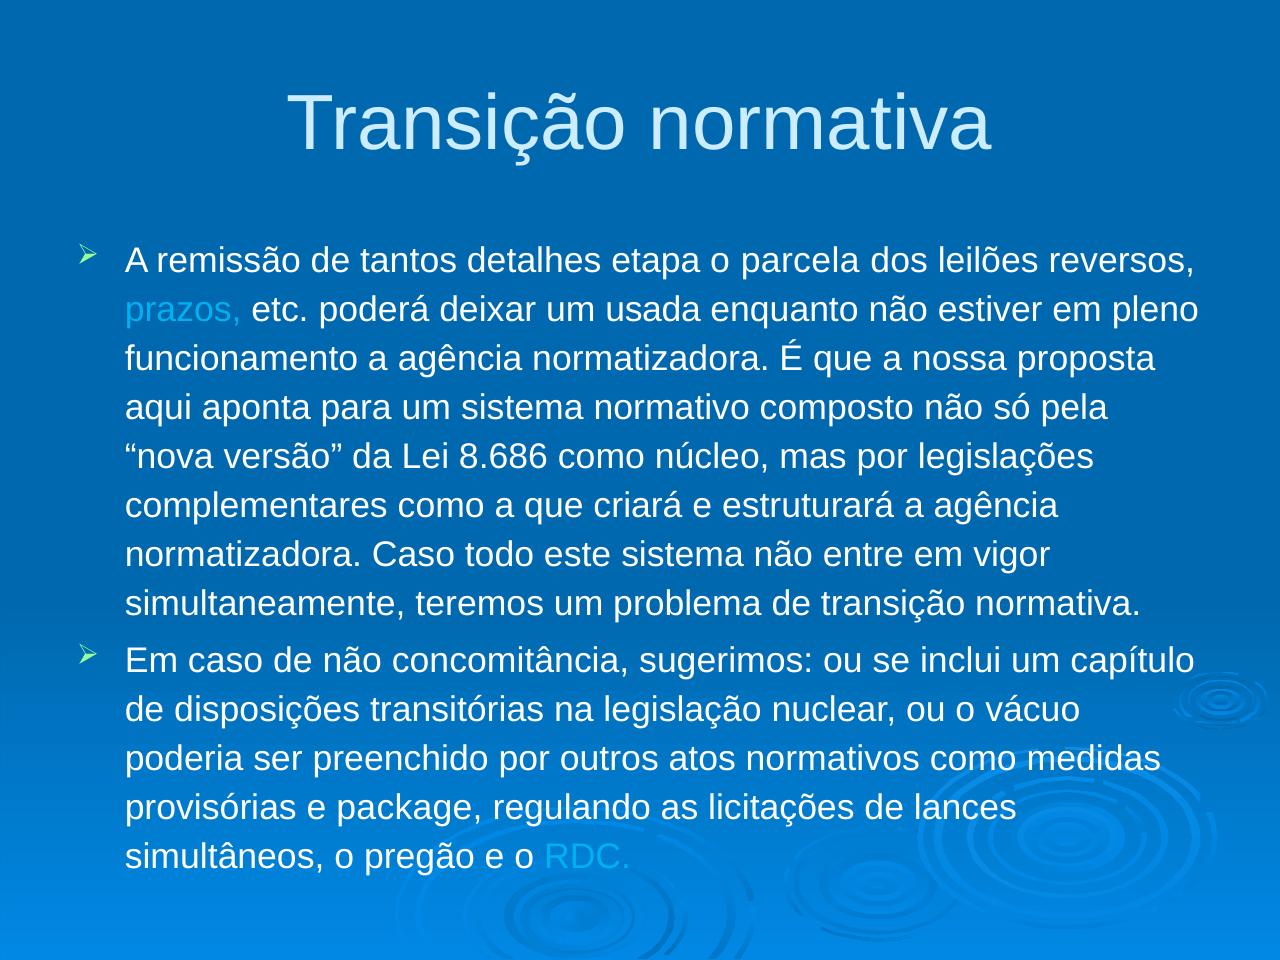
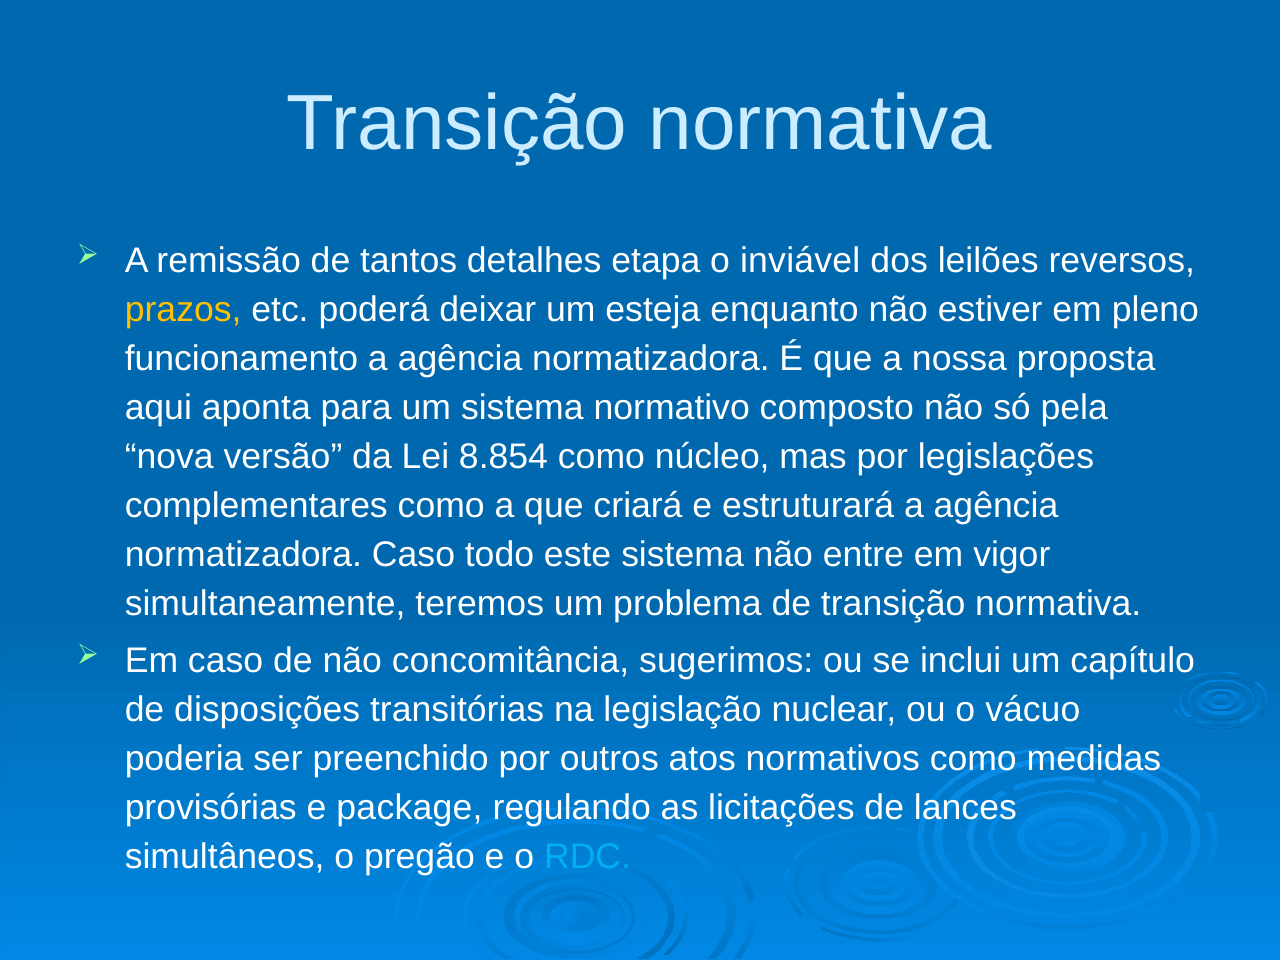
parcela: parcela -> inviável
prazos colour: light blue -> yellow
usada: usada -> esteja
8.686: 8.686 -> 8.854
